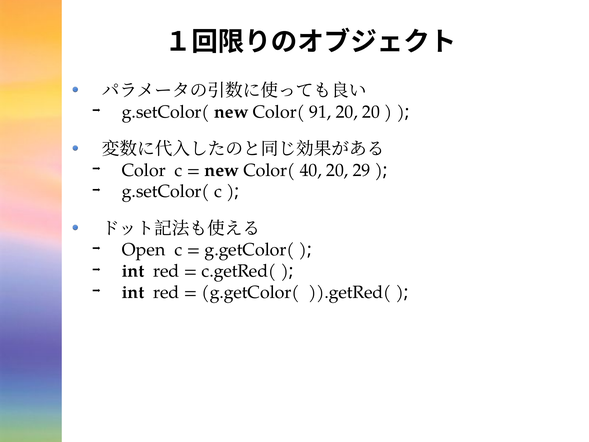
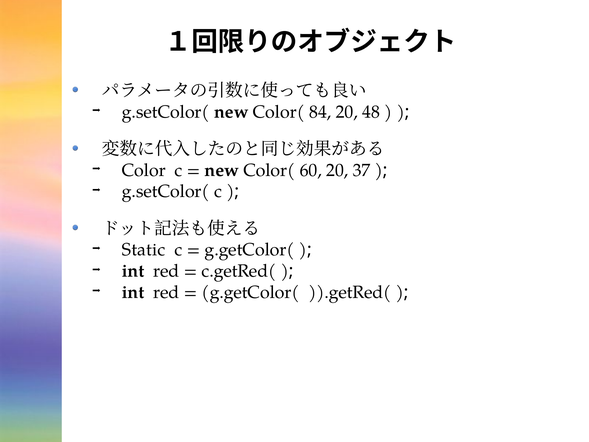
91: 91 -> 84
20 20: 20 -> 48
40: 40 -> 60
29: 29 -> 37
Open: Open -> Static
